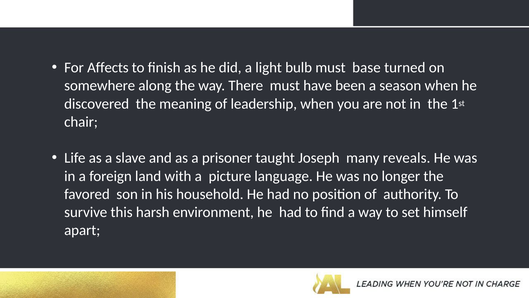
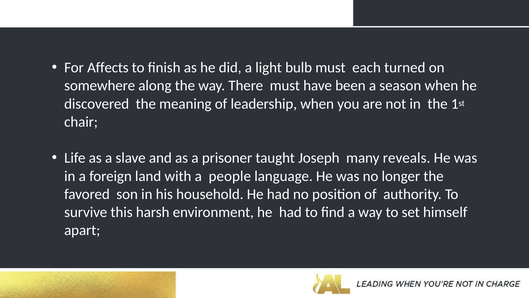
base: base -> each
picture: picture -> people
